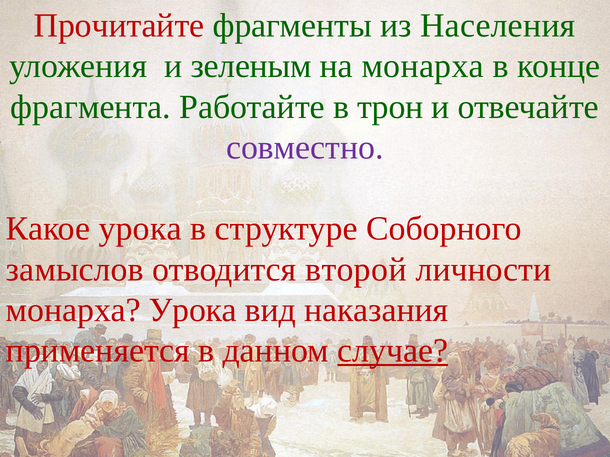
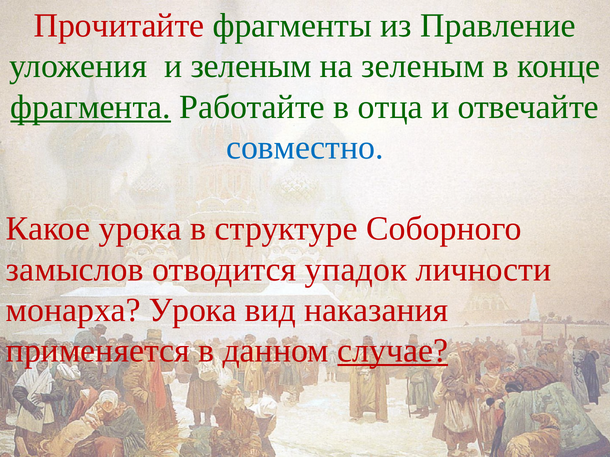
Населения: Населения -> Правление
на монарха: монарха -> зеленым
фрагмента underline: none -> present
трон: трон -> отца
совместно colour: purple -> blue
второй: второй -> упадок
